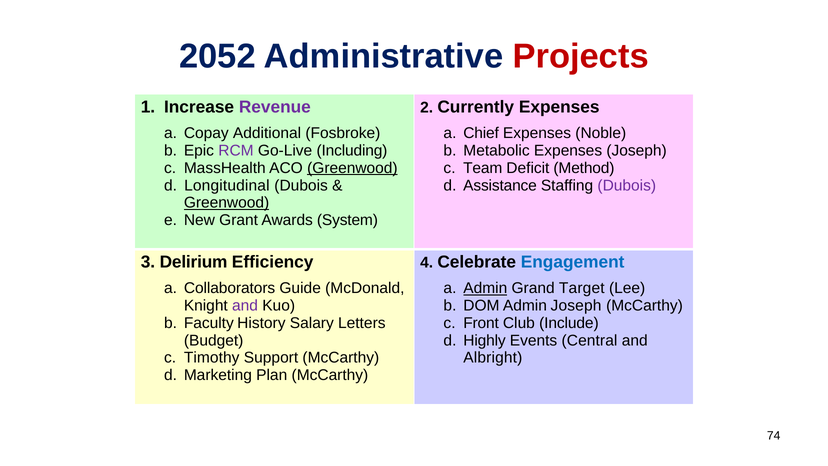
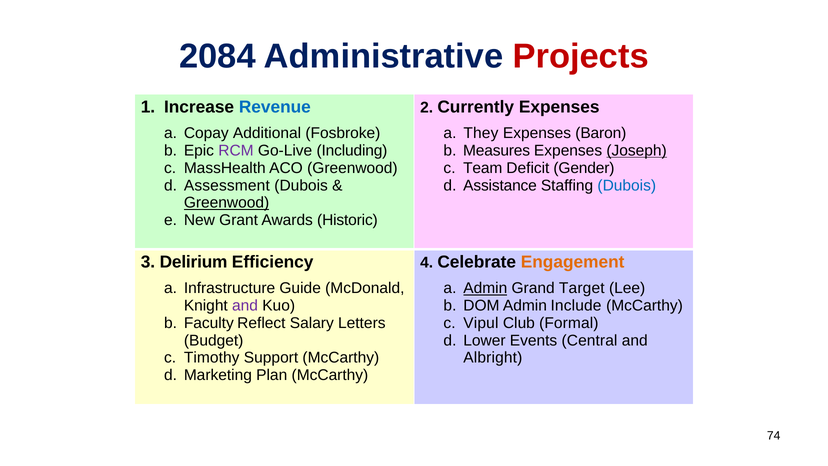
2052: 2052 -> 2084
Revenue colour: purple -> blue
Chief: Chief -> They
Noble: Noble -> Baron
Metabolic: Metabolic -> Measures
Joseph at (637, 151) underline: none -> present
Greenwood at (352, 168) underline: present -> none
Method: Method -> Gender
Longitudinal: Longitudinal -> Assessment
Dubois at (627, 185) colour: purple -> blue
System: System -> Historic
Engagement colour: blue -> orange
Collaborators: Collaborators -> Infrastructure
Admin Joseph: Joseph -> Include
History: History -> Reflect
Front: Front -> Vipul
Include: Include -> Formal
Highly: Highly -> Lower
